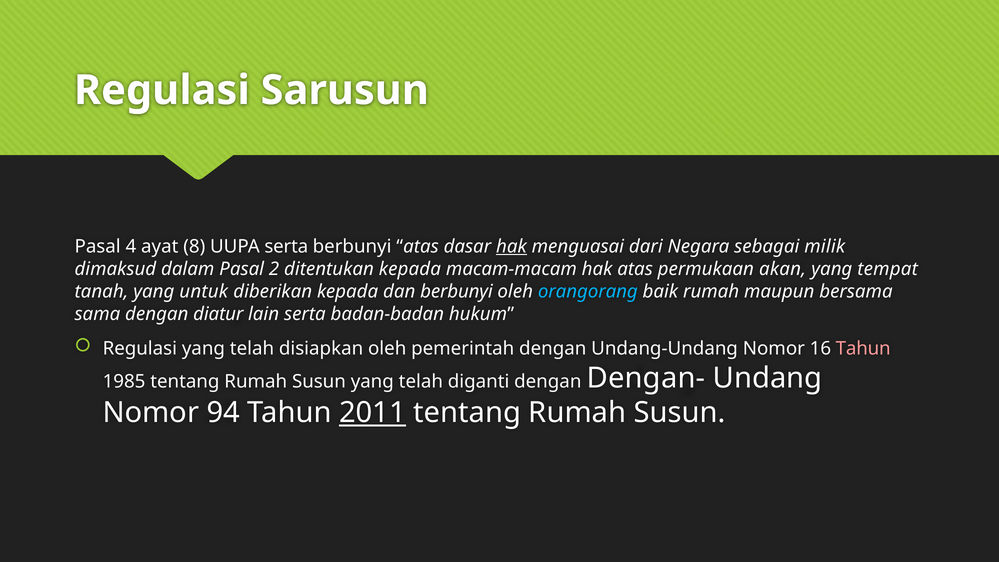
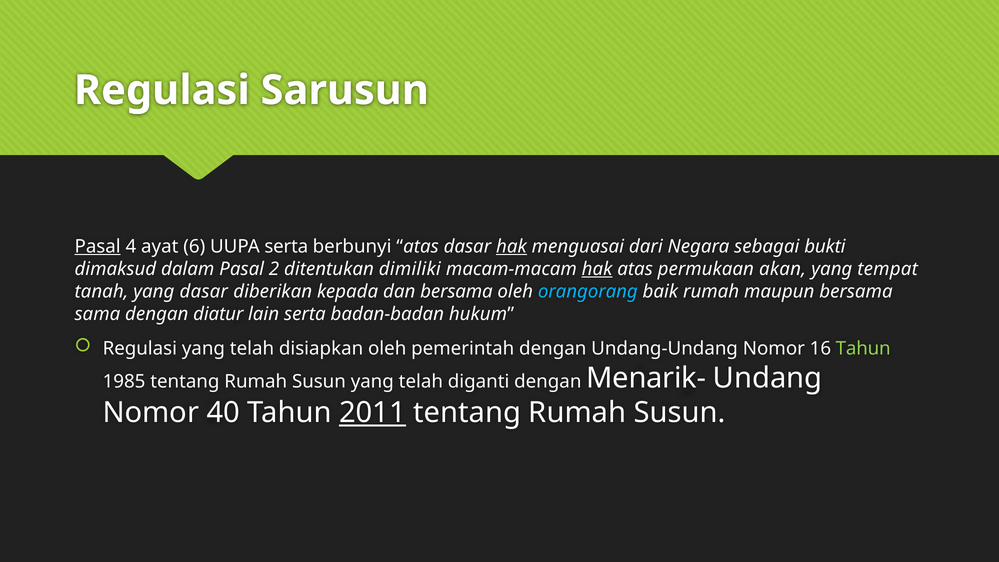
Pasal at (98, 246) underline: none -> present
8: 8 -> 6
milik: milik -> bukti
ditentukan kepada: kepada -> dimiliki
hak at (597, 269) underline: none -> present
yang untuk: untuk -> dasar
dan berbunyi: berbunyi -> bersama
Tahun at (863, 348) colour: pink -> light green
Dengan-: Dengan- -> Menarik-
94: 94 -> 40
